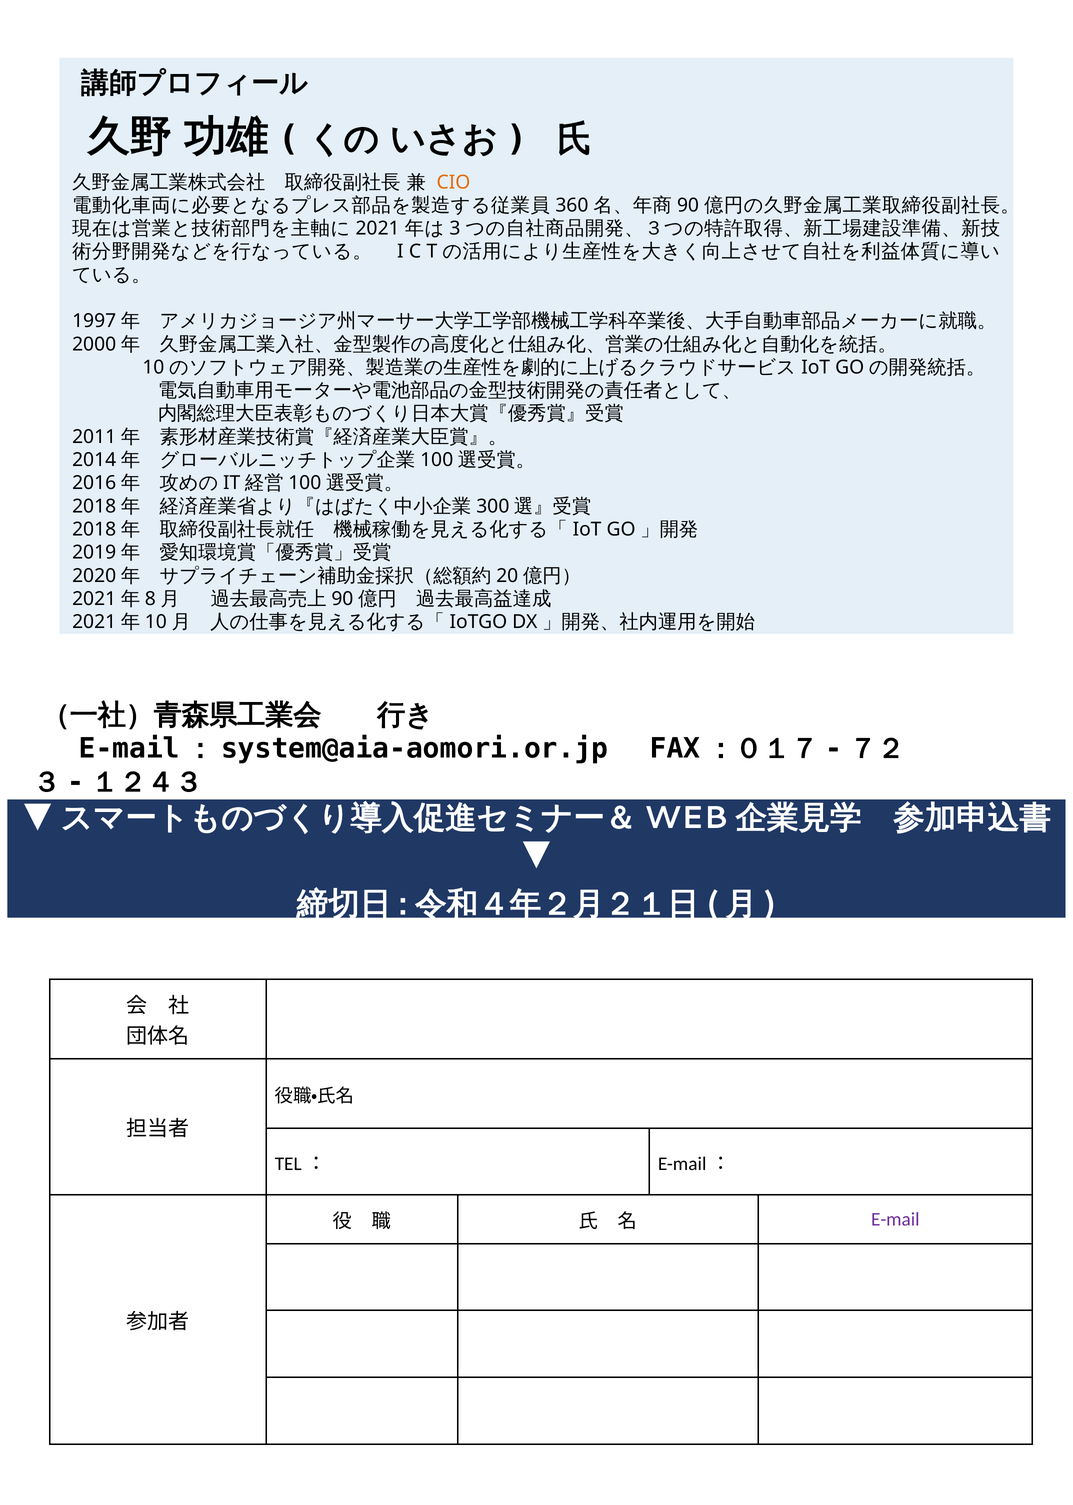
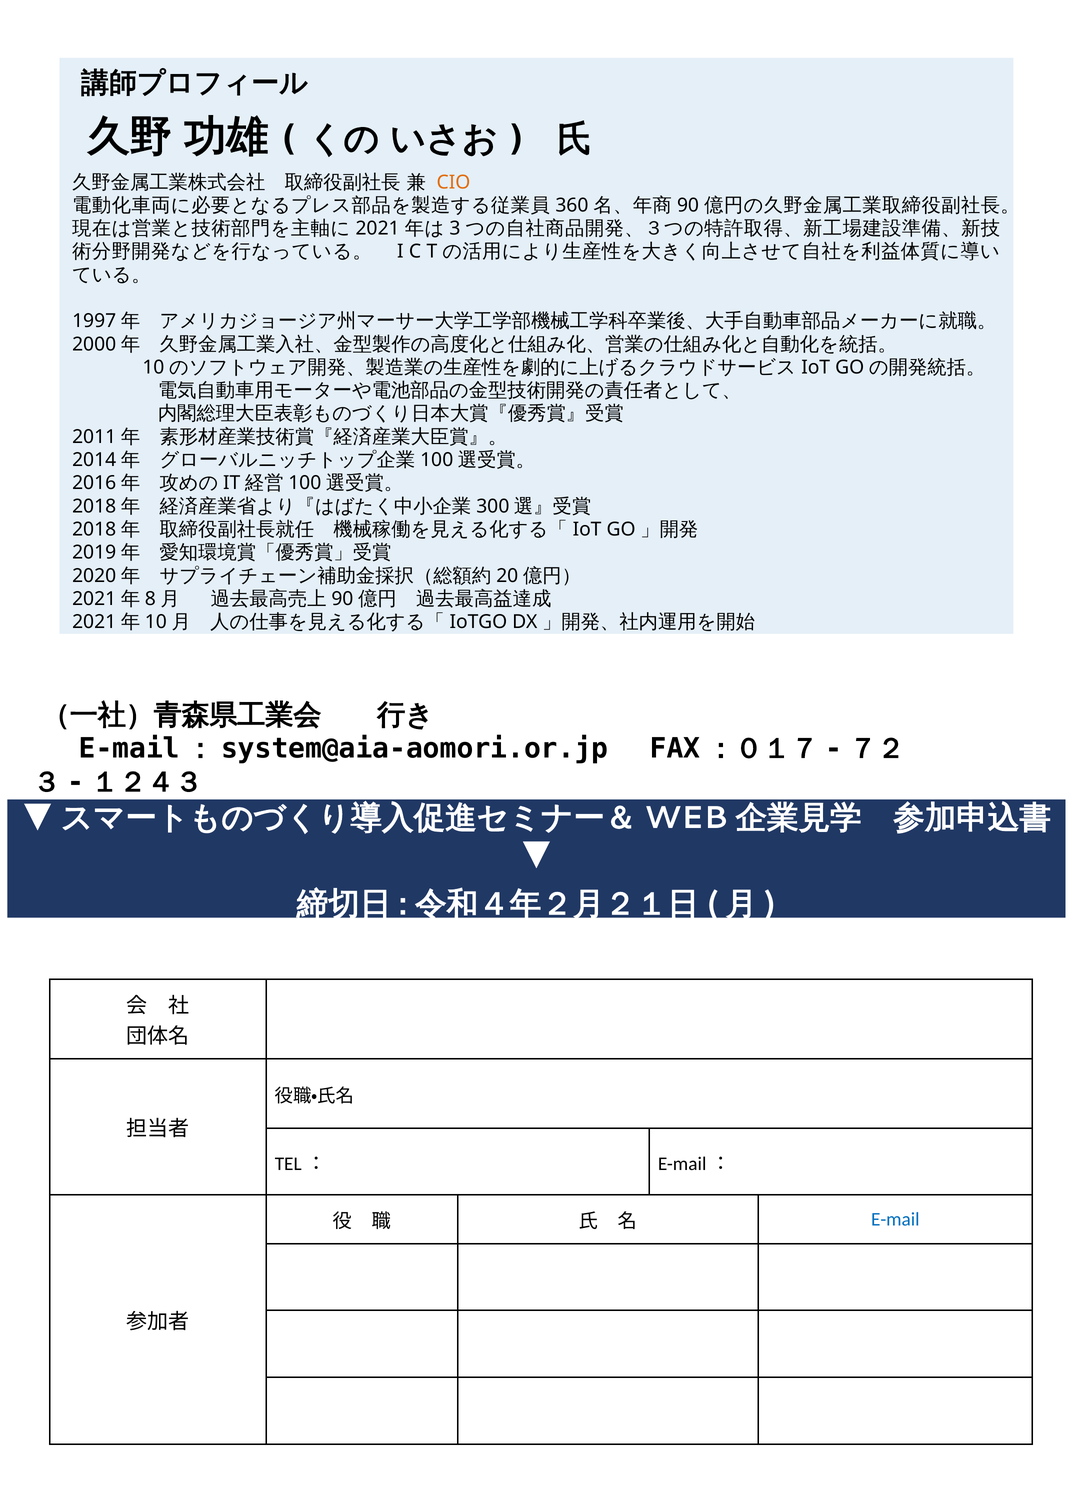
E-mail colour: purple -> blue
